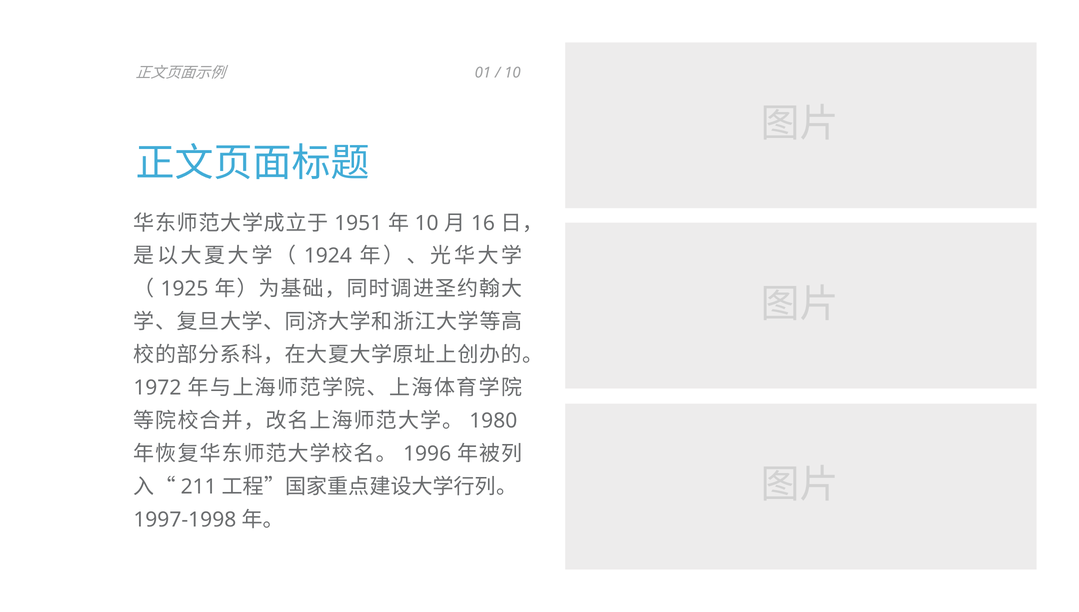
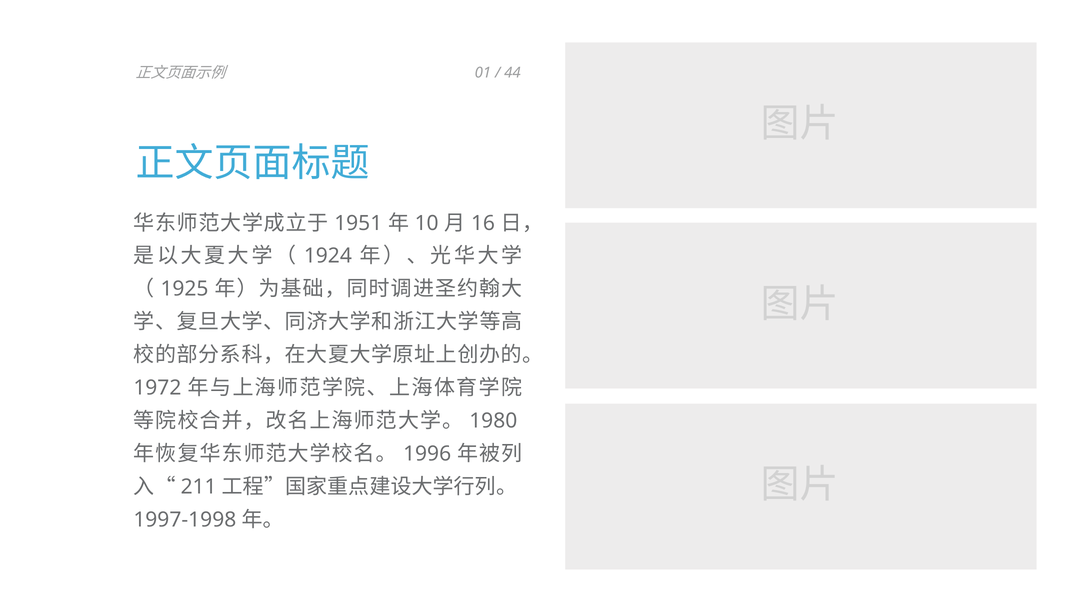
10 at (512, 73): 10 -> 44
